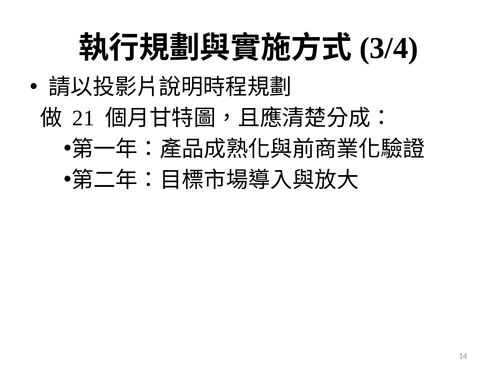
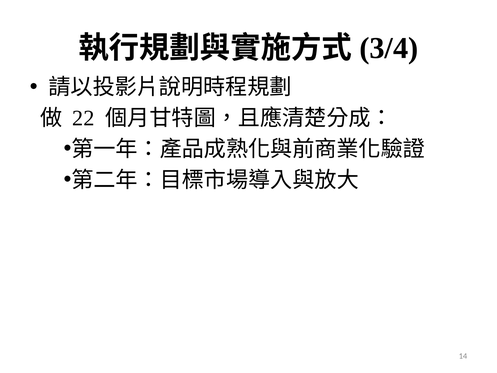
21: 21 -> 22
